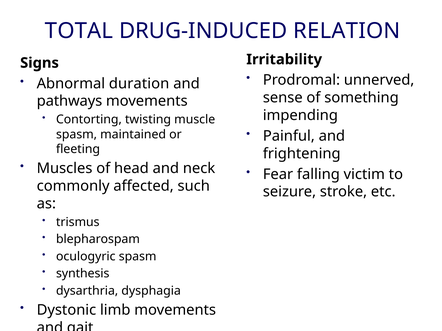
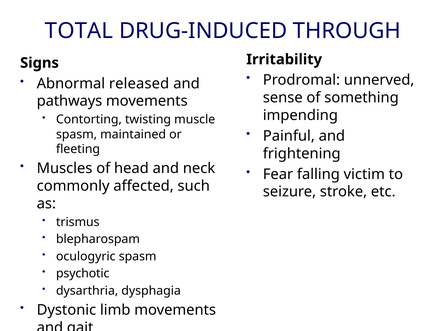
RELATION: RELATION -> THROUGH
duration: duration -> released
synthesis: synthesis -> psychotic
